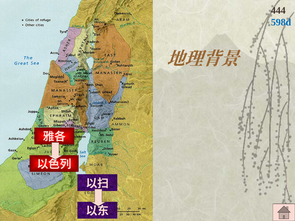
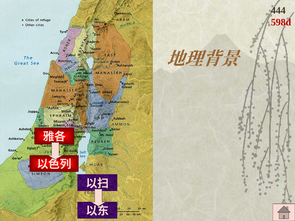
598d colour: blue -> red
